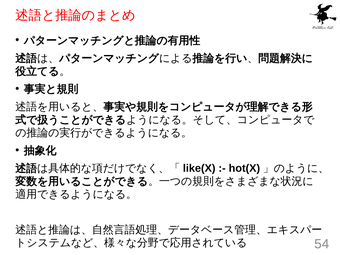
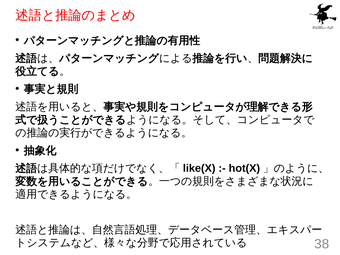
54: 54 -> 38
